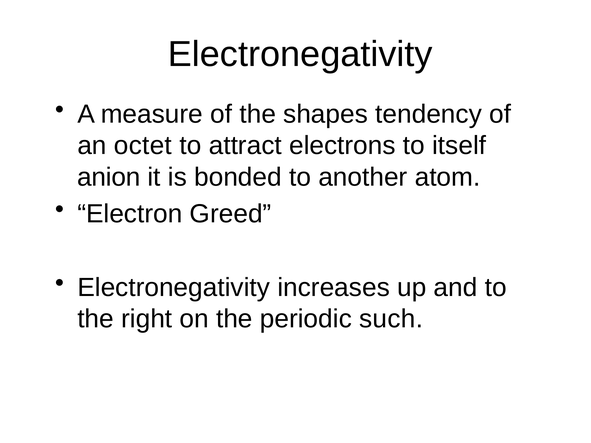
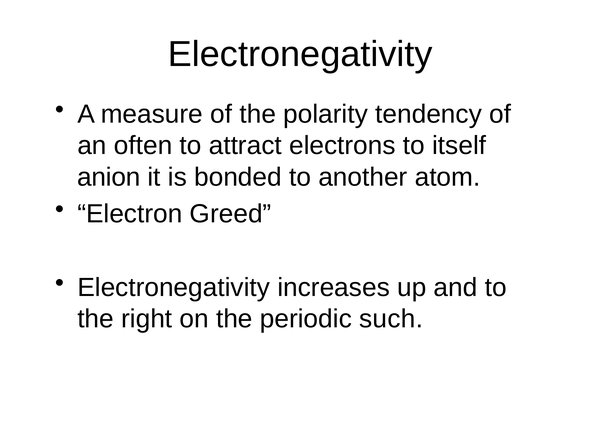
shapes: shapes -> polarity
octet: octet -> often
